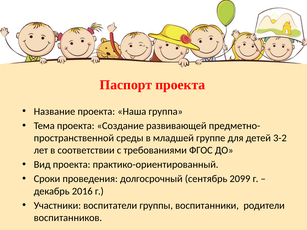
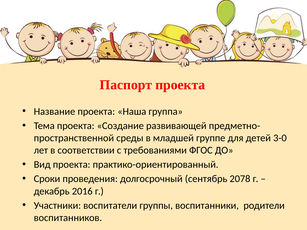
3-2: 3-2 -> 3-0
2099: 2099 -> 2078
